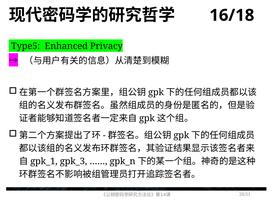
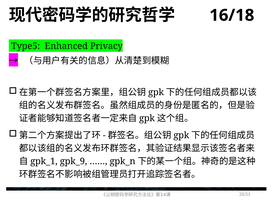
gpk_3: gpk_3 -> gpk_9
